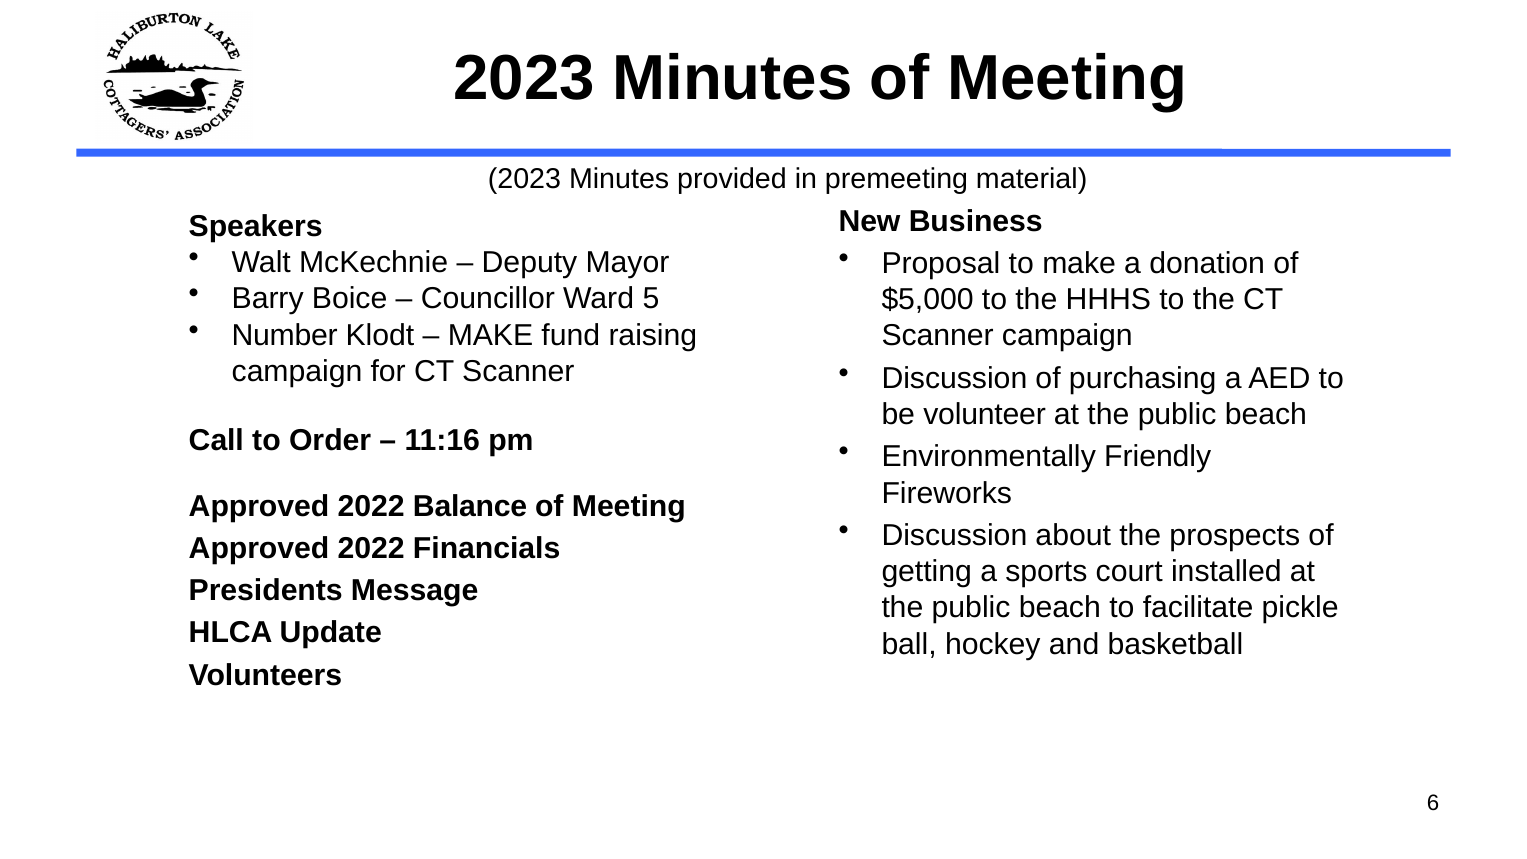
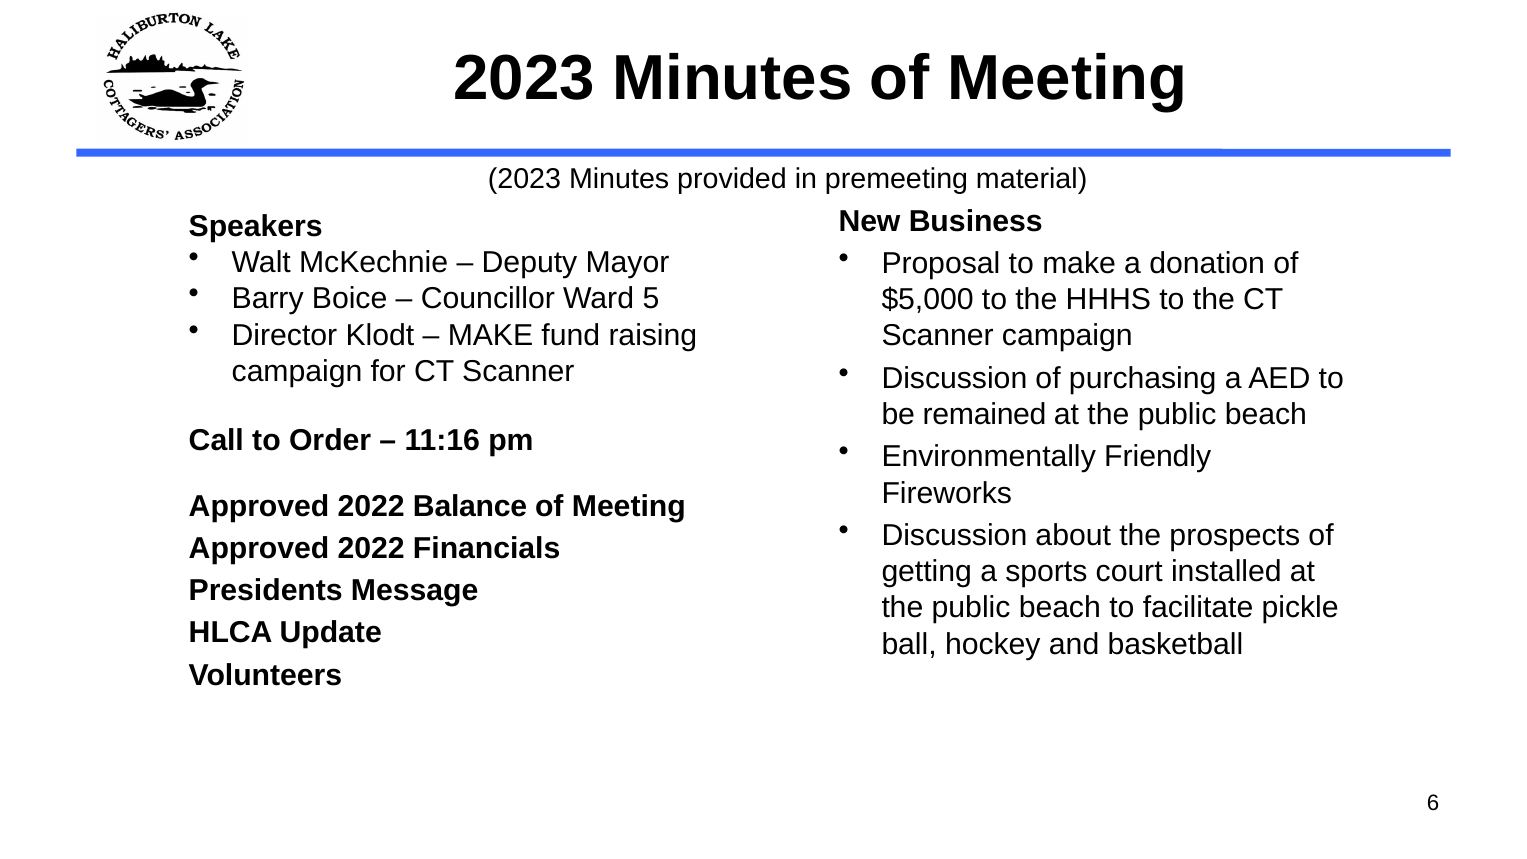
Number: Number -> Director
volunteer: volunteer -> remained
